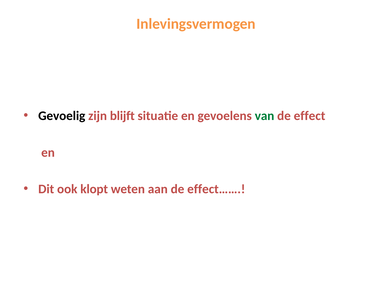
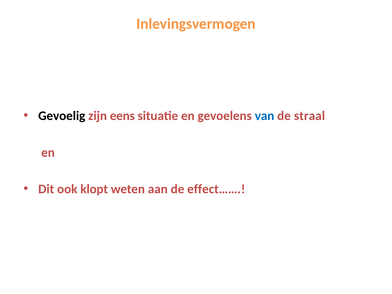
blijft: blijft -> eens
van colour: green -> blue
effect: effect -> straal
